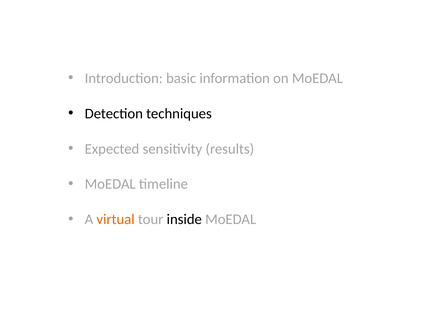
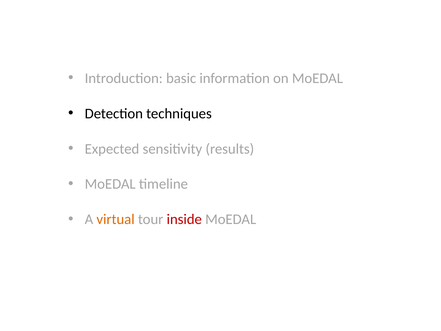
inside colour: black -> red
